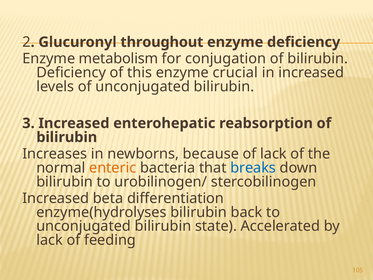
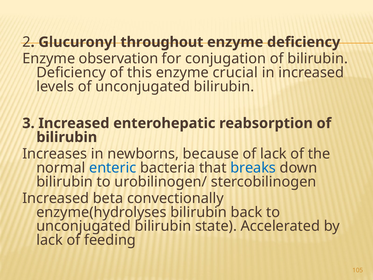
metabolism: metabolism -> observation
enteric colour: orange -> blue
differentiation: differentiation -> convectionally
